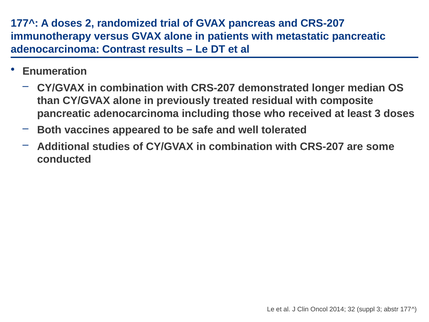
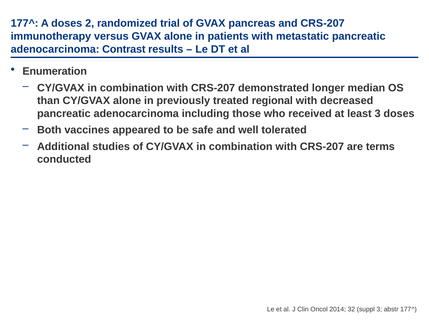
residual: residual -> regional
composite: composite -> decreased
some: some -> terms
